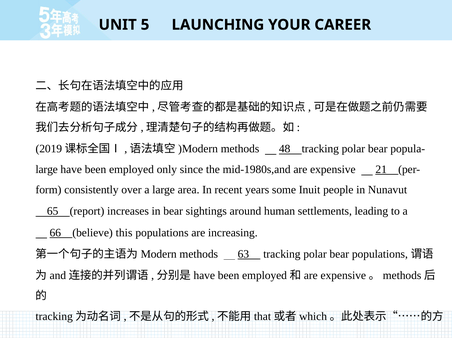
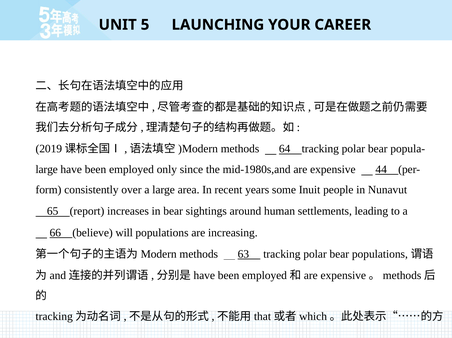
48: 48 -> 64
21: 21 -> 44
this: this -> will
